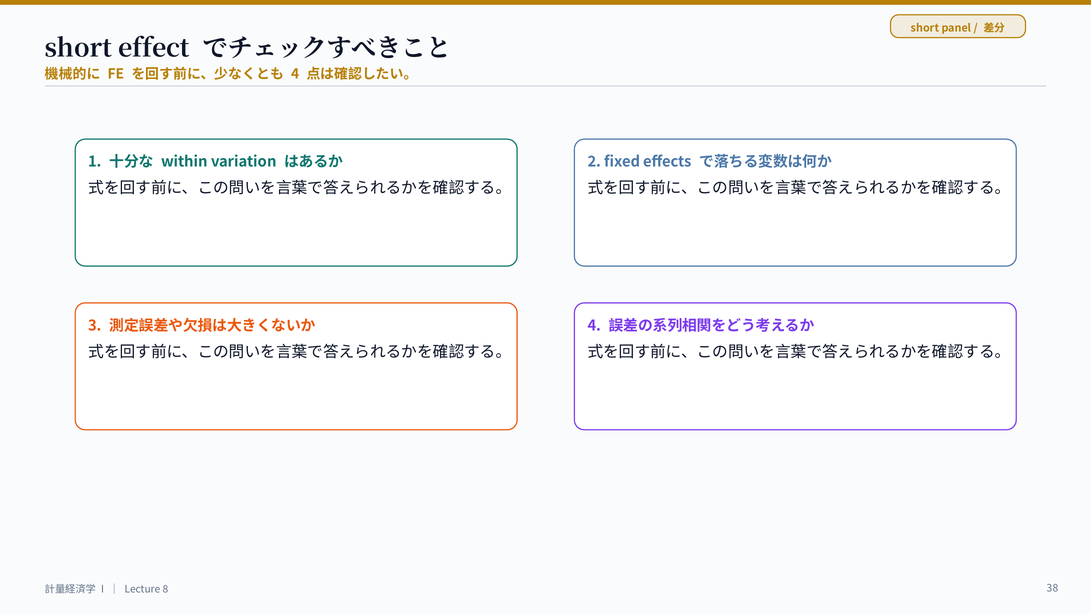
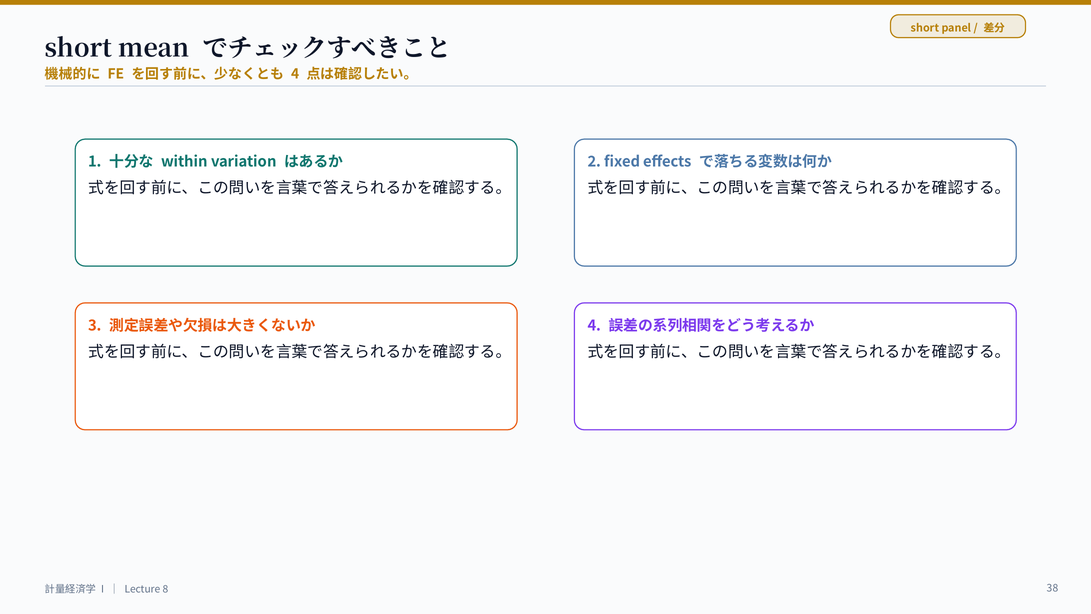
effect: effect -> mean
